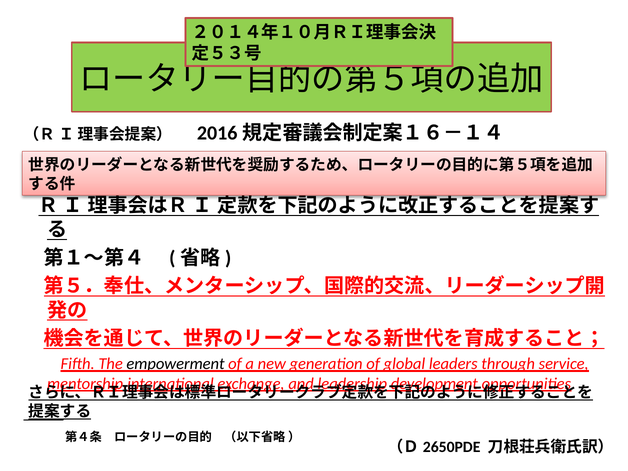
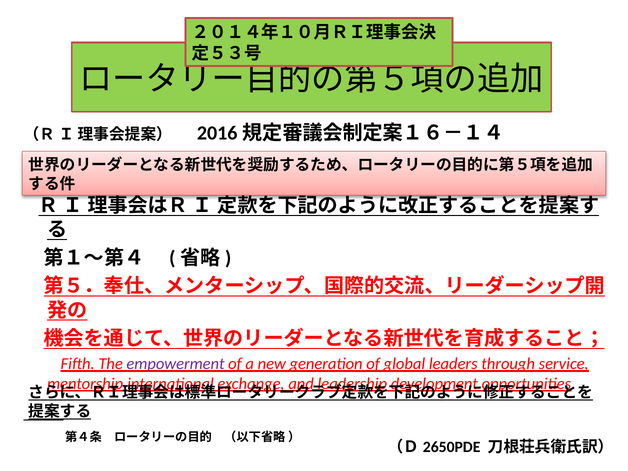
empowerment colour: black -> purple
